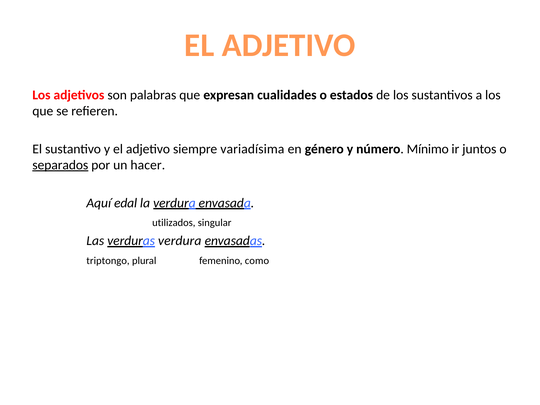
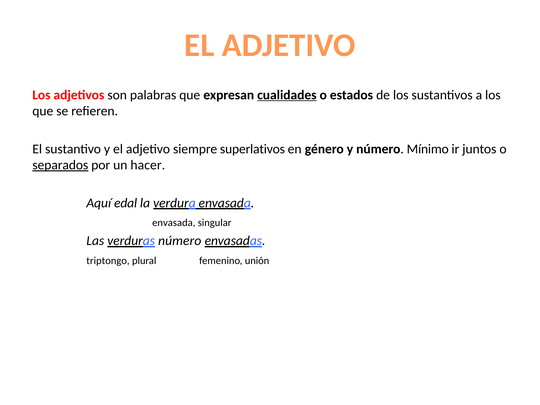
cualidades underline: none -> present
variadísima: variadísima -> superlativos
utilizados at (174, 223): utilizados -> envasada
verduras verdura: verdura -> número
como: como -> unión
